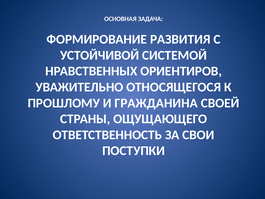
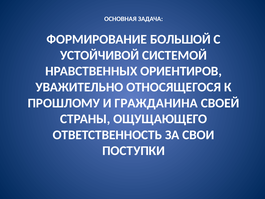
РАЗВИТИЯ: РАЗВИТИЯ -> БОЛЬШОЙ
